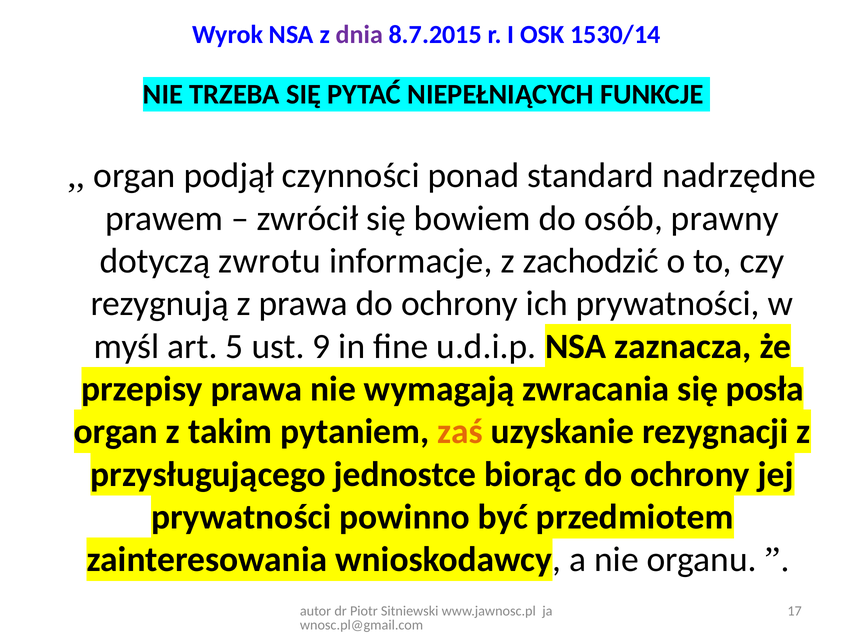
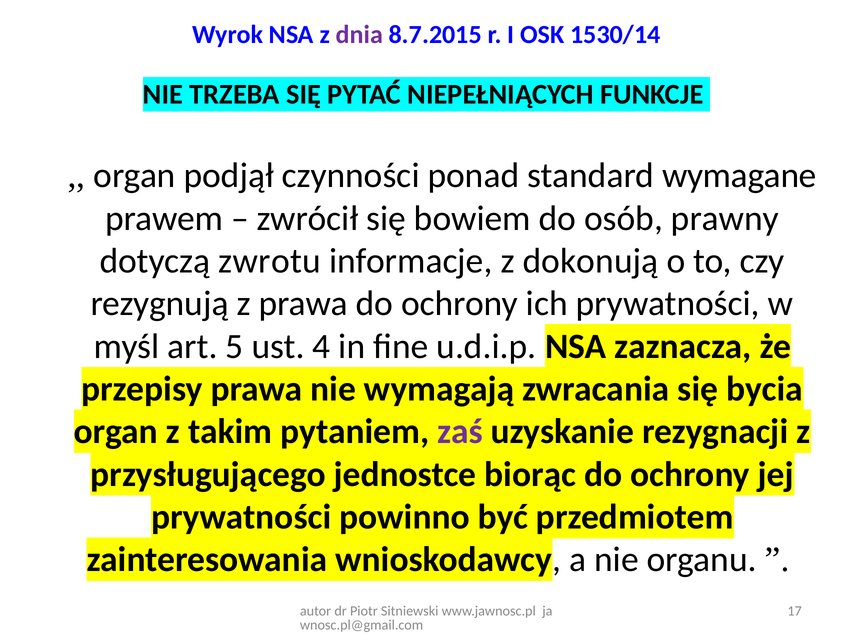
nadrzędne: nadrzędne -> wymagane
zachodzić: zachodzić -> dokonują
9: 9 -> 4
posła: posła -> bycia
zaś colour: orange -> purple
